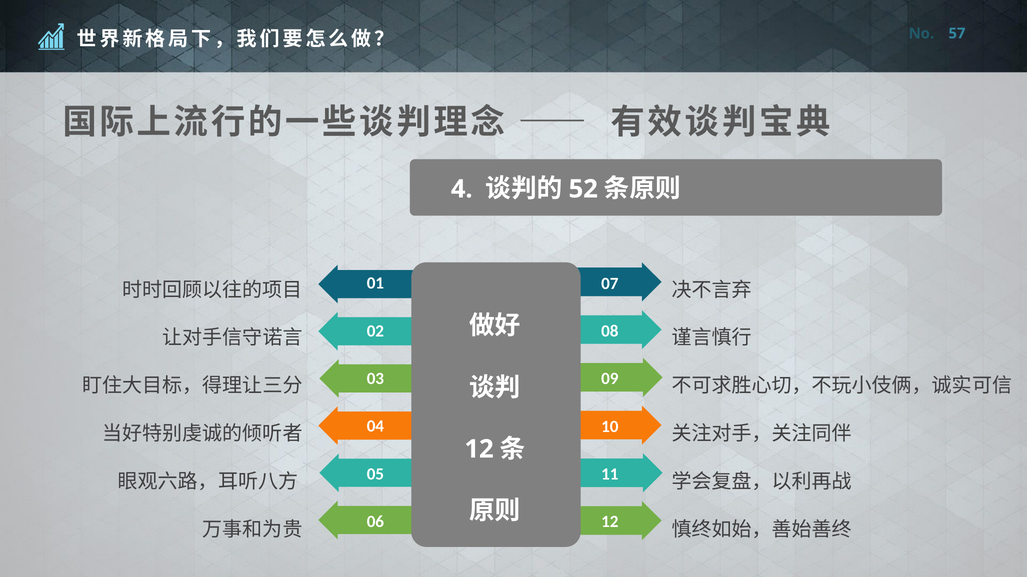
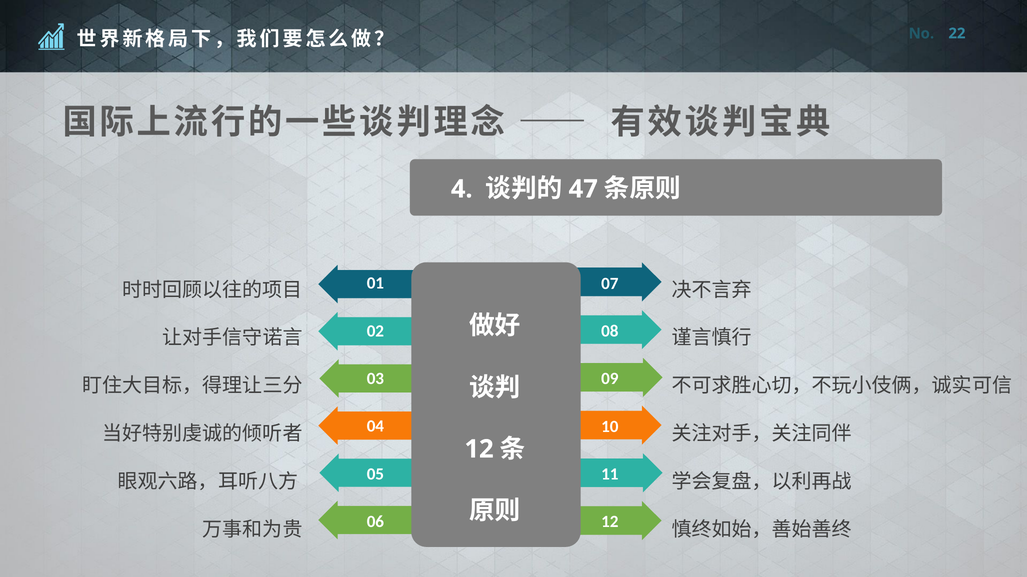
57: 57 -> 22
52: 52 -> 47
